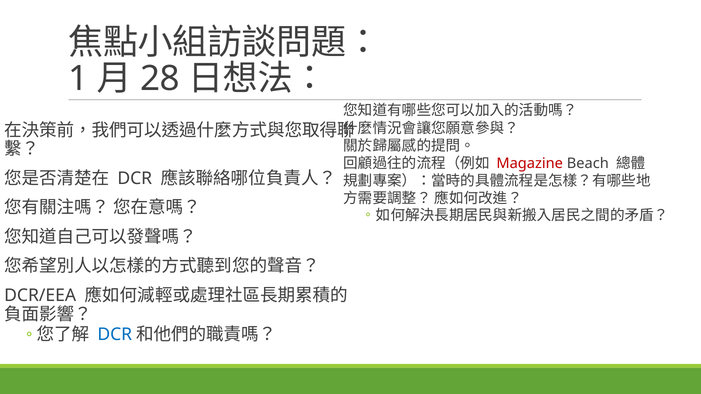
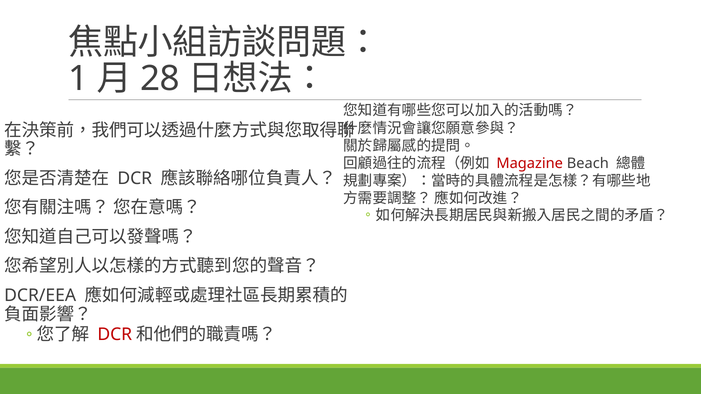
DCR at (115, 335) colour: blue -> red
